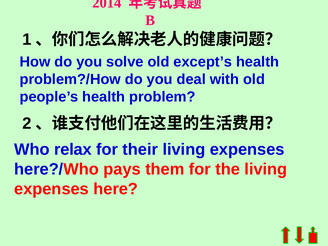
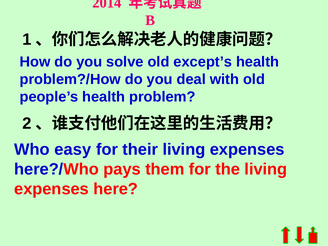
relax: relax -> easy
